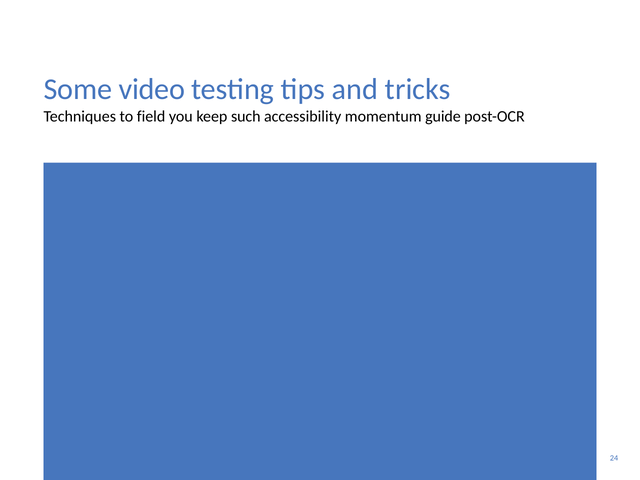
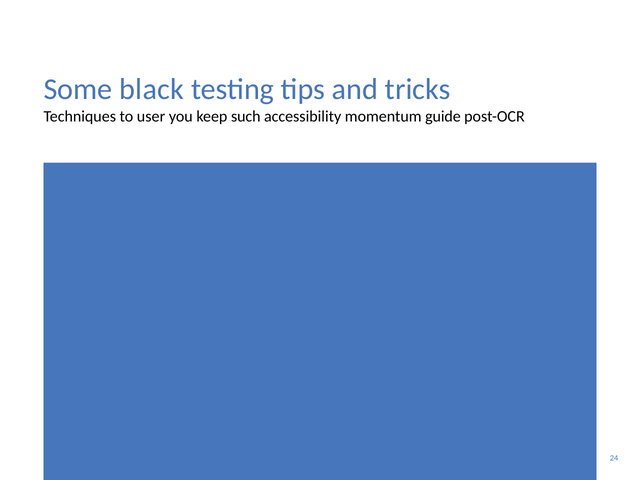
video: video -> black
field: field -> user
